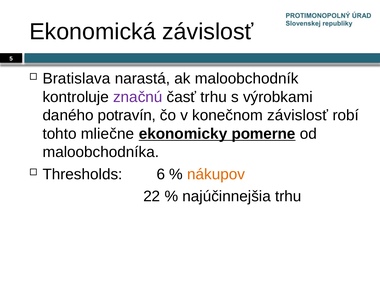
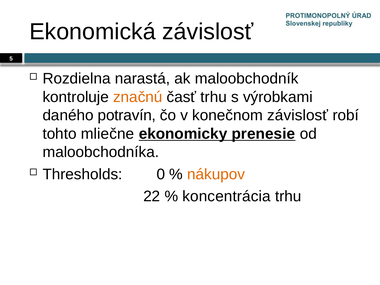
Bratislava: Bratislava -> Rozdielna
značnú colour: purple -> orange
pomerne: pomerne -> prenesie
6: 6 -> 0
najúčinnejšia: najúčinnejšia -> koncentrácia
